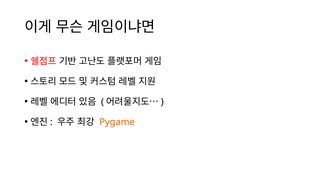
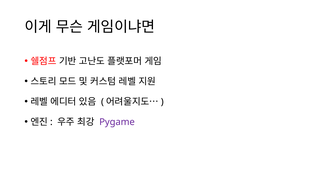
Pygame colour: orange -> purple
